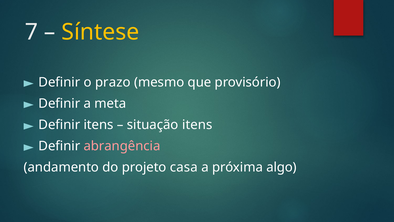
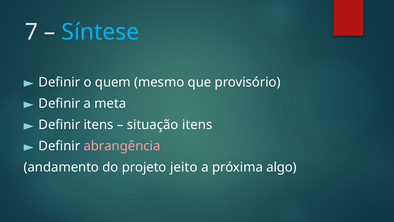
Síntese colour: yellow -> light blue
prazo: prazo -> quem
casa: casa -> jeito
